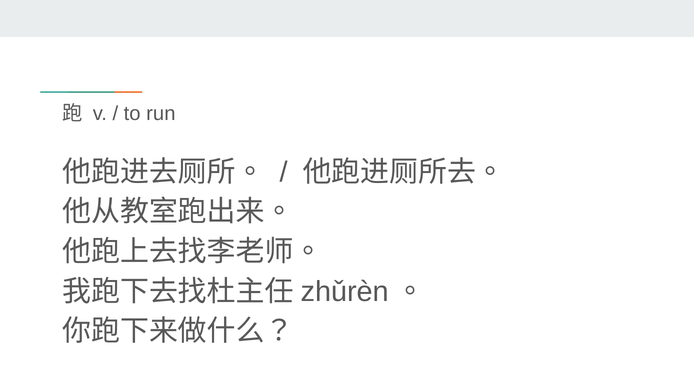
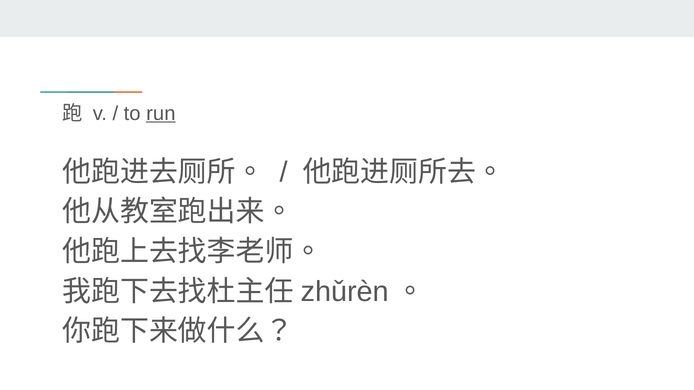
run underline: none -> present
